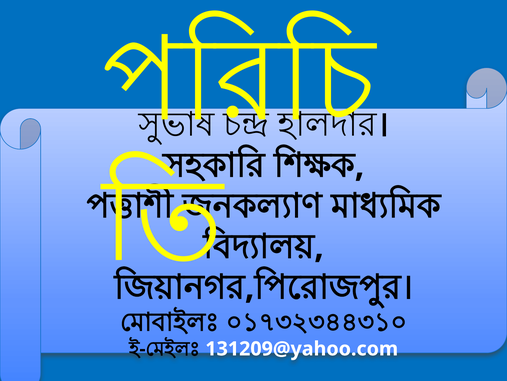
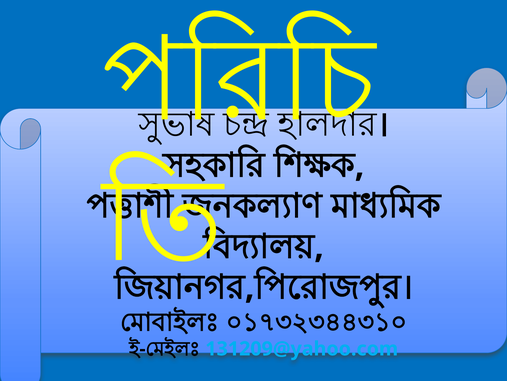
131209@yahoo.com colour: white -> light blue
